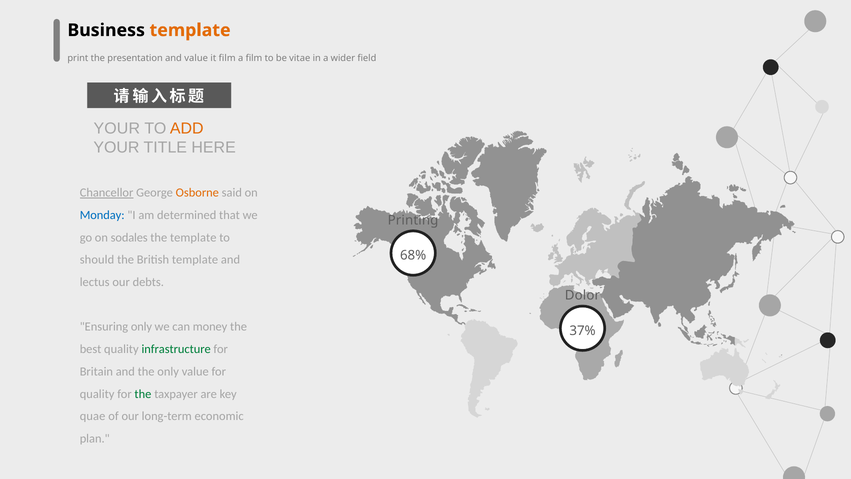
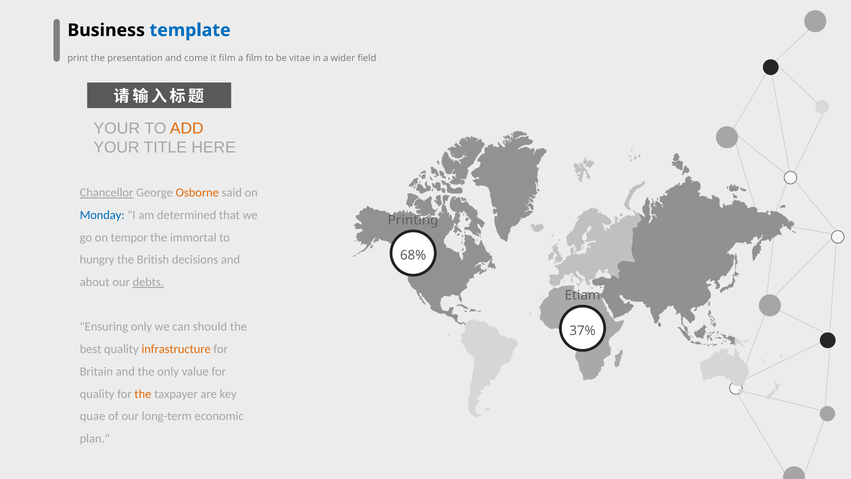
template at (190, 30) colour: orange -> blue
and value: value -> come
sodales: sodales -> tempor
the template: template -> immortal
should: should -> hungry
British template: template -> decisions
lectus: lectus -> about
debts underline: none -> present
Dolor: Dolor -> Etiam
money: money -> should
infrastructure colour: green -> orange
the at (143, 394) colour: green -> orange
